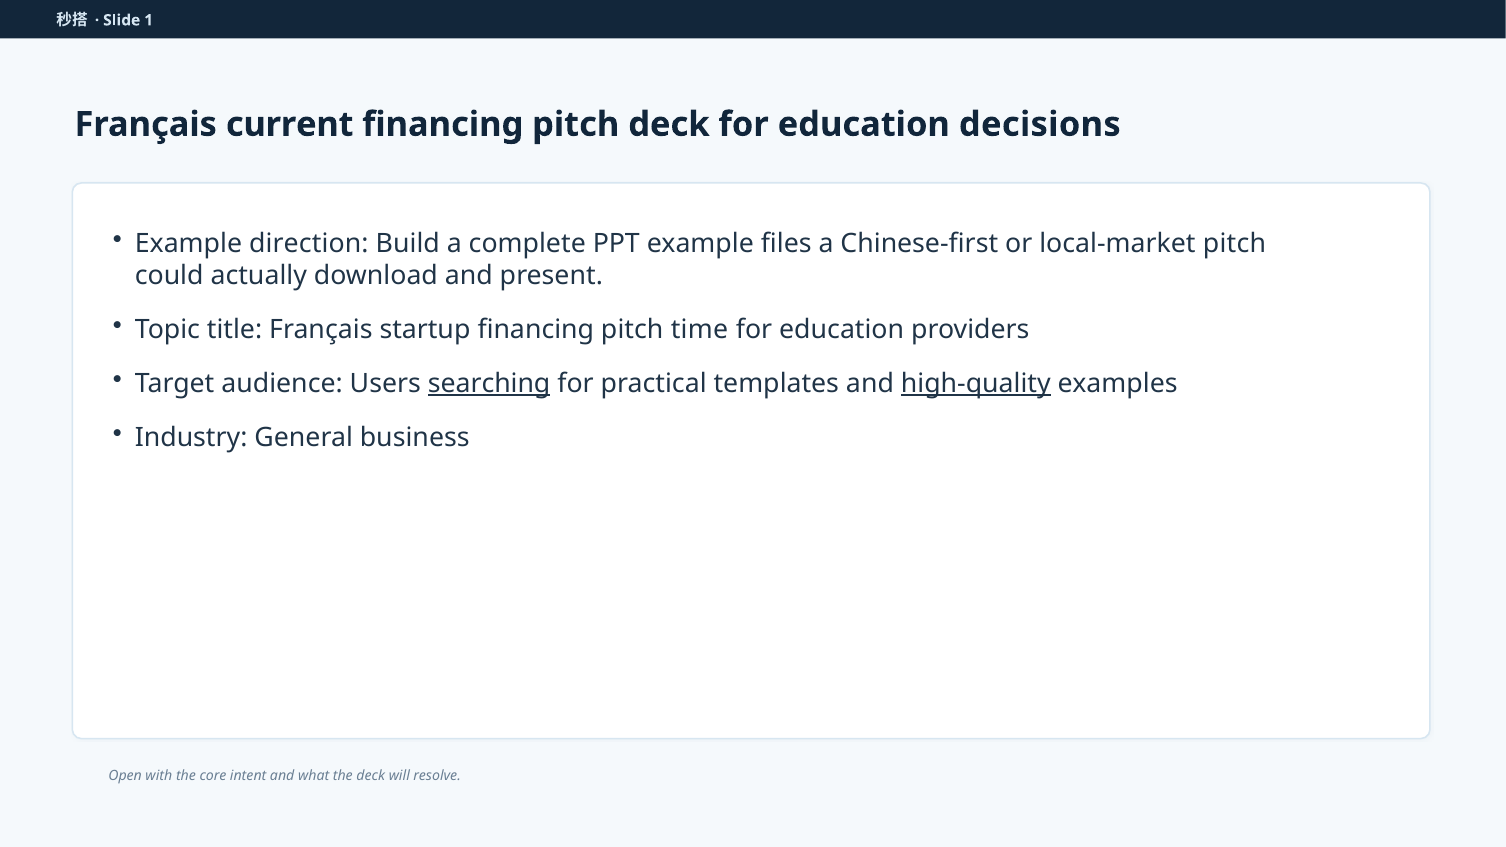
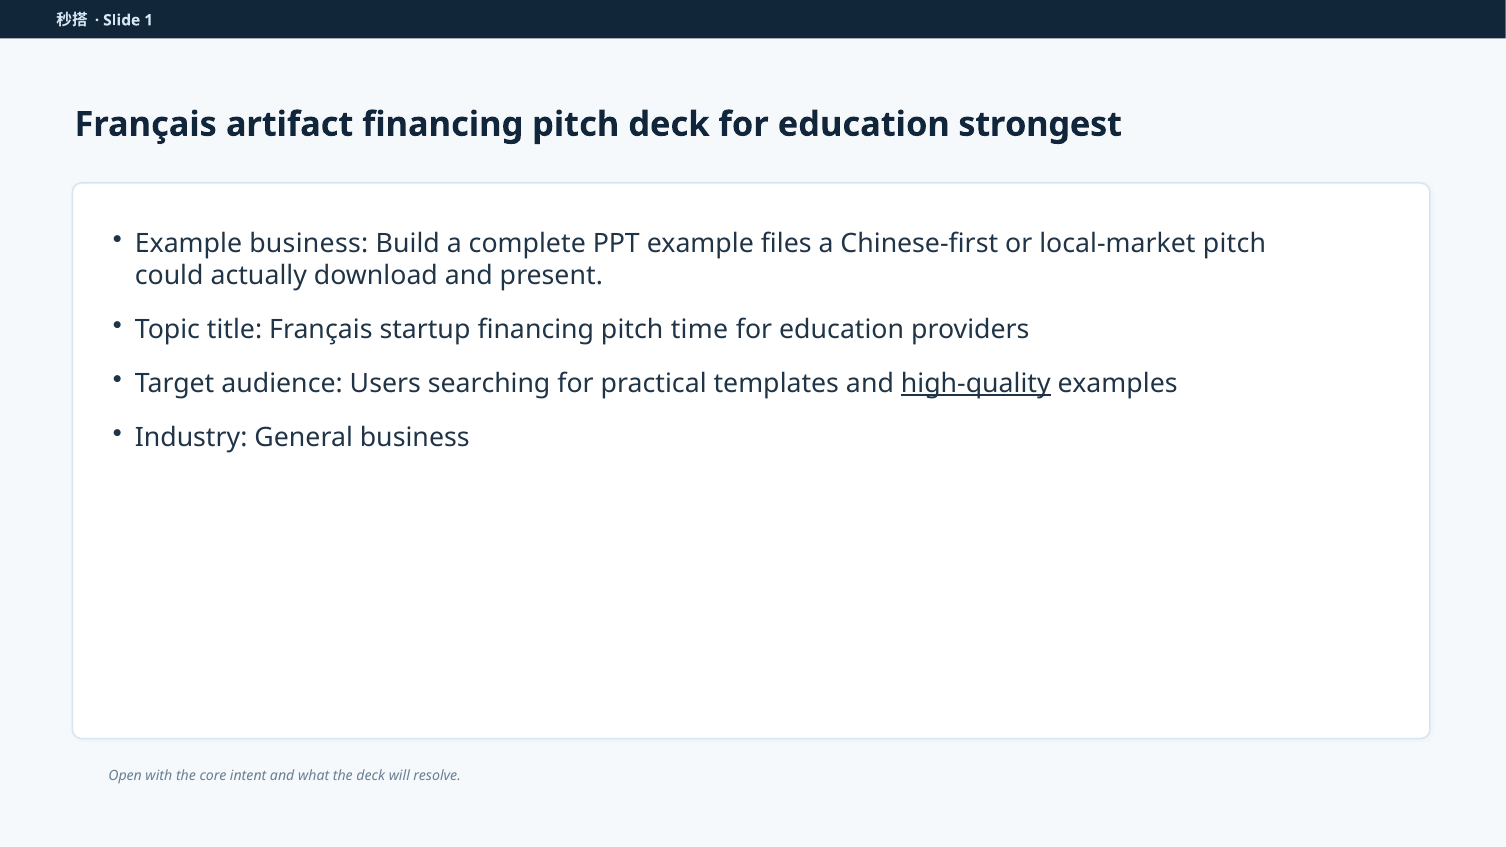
current: current -> artifact
decisions: decisions -> strongest
Example direction: direction -> business
searching underline: present -> none
